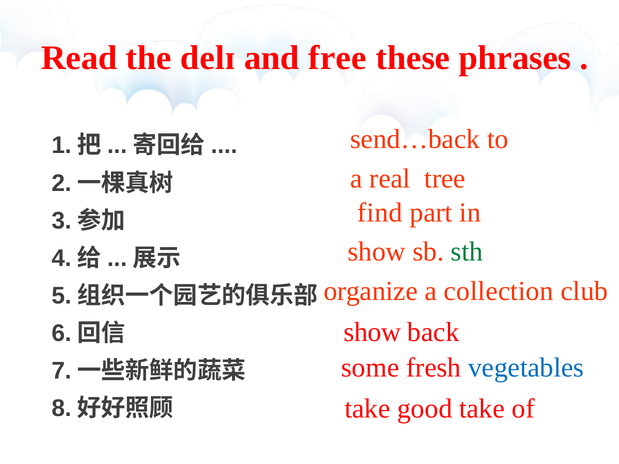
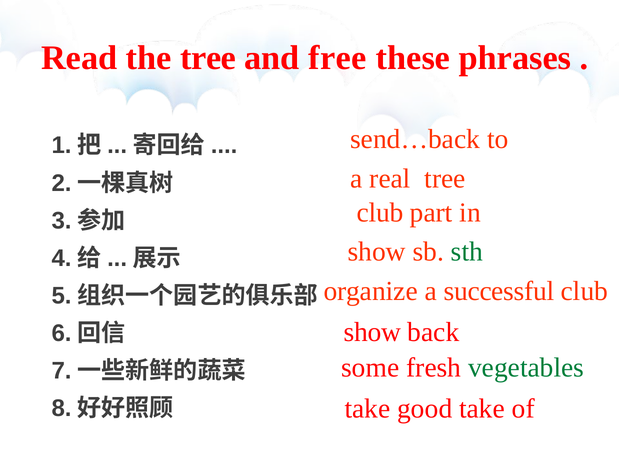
the delɪ: delɪ -> tree
find at (380, 213): find -> club
collection: collection -> successful
vegetables colour: blue -> green
